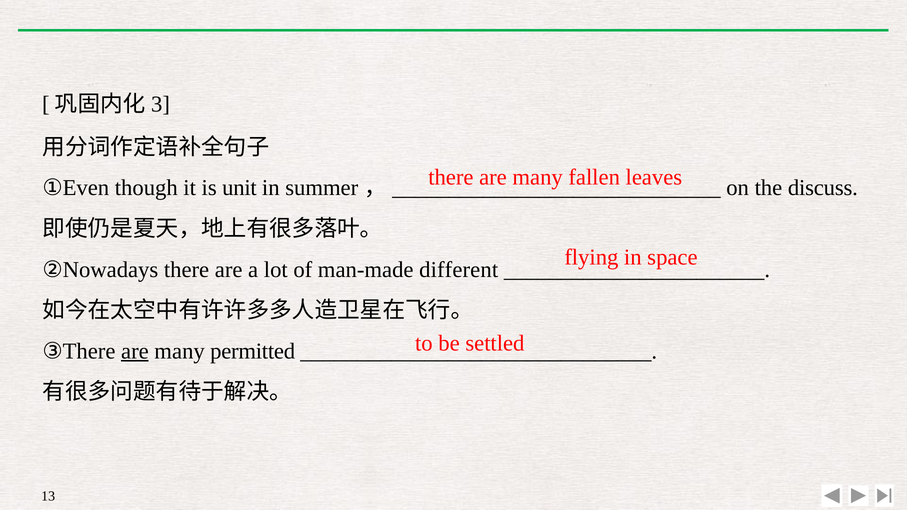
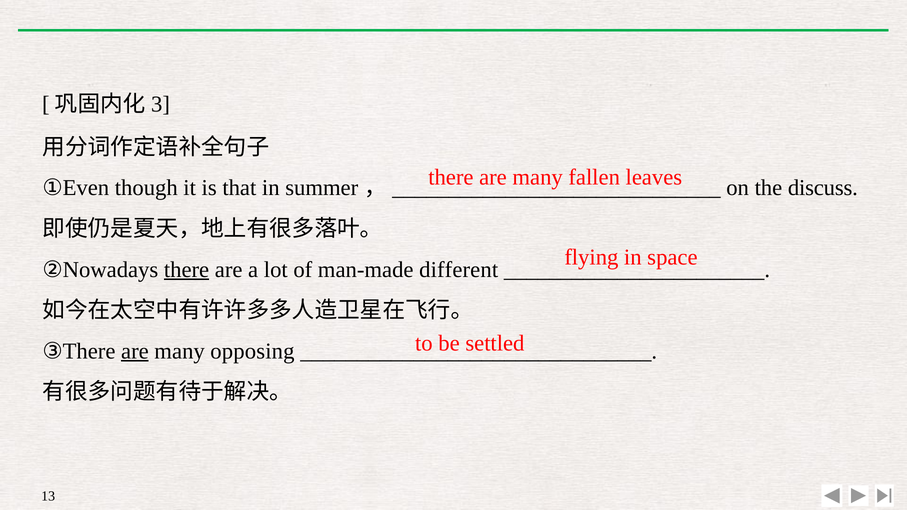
unit: unit -> that
there at (187, 270) underline: none -> present
permitted: permitted -> opposing
